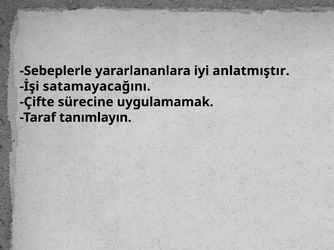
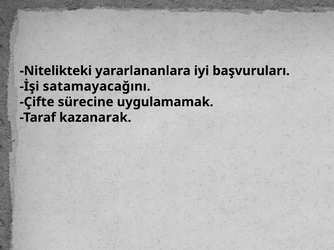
Sebeplerle: Sebeplerle -> Nitelikteki
anlatmıştır: anlatmıştır -> başvuruları
tanımlayın: tanımlayın -> kazanarak
